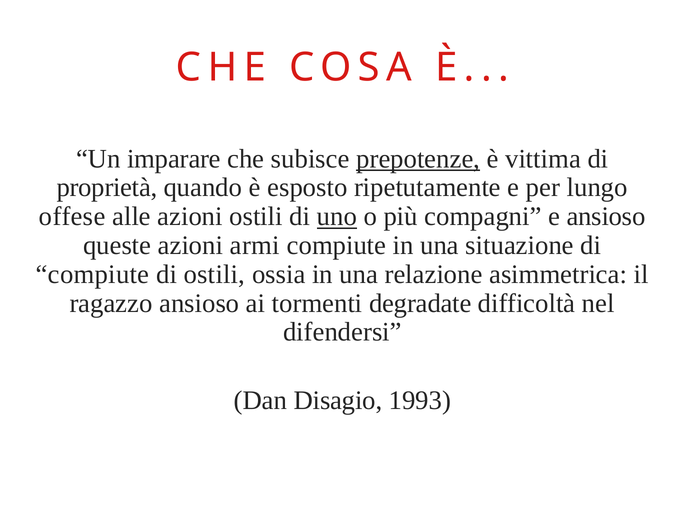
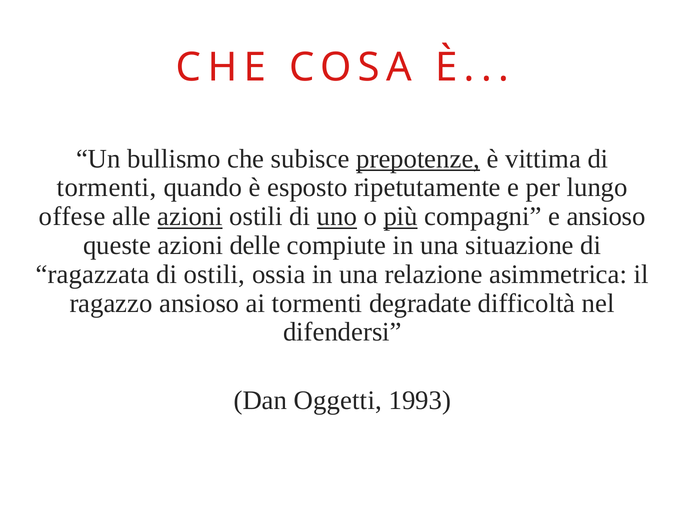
imparare: imparare -> bullismo
proprietà at (107, 188): proprietà -> tormenti
azioni at (190, 216) underline: none -> present
più underline: none -> present
armi: armi -> delle
compiute at (92, 274): compiute -> ragazzata
Disagio: Disagio -> Oggetti
